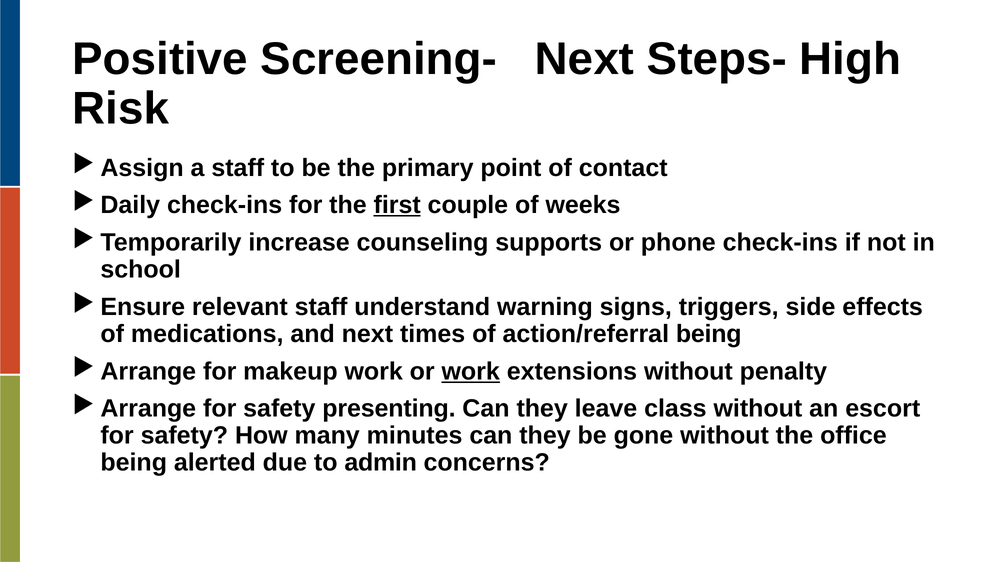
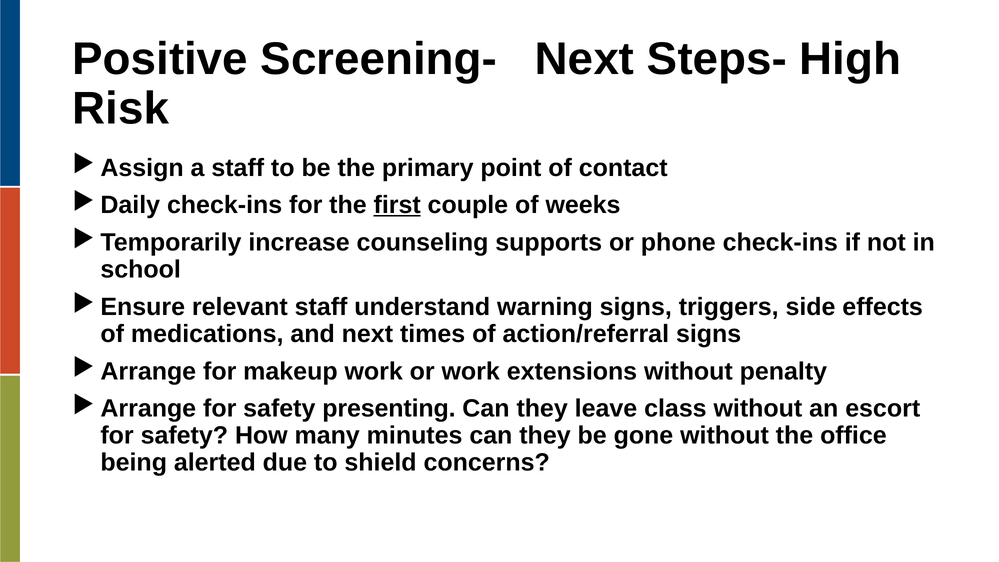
action/referral being: being -> signs
work at (471, 371) underline: present -> none
admin: admin -> shield
